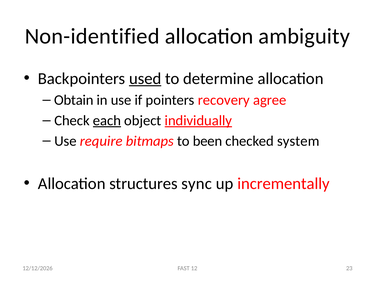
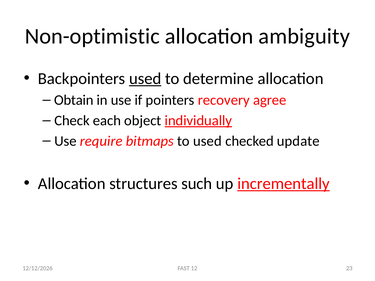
Non-identified: Non-identified -> Non-optimistic
each underline: present -> none
to been: been -> used
system: system -> update
sync: sync -> such
incrementally underline: none -> present
